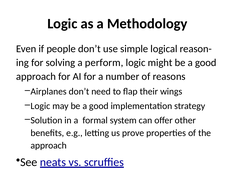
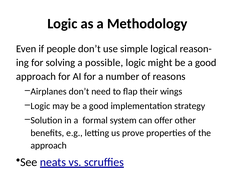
perform: perform -> possible
